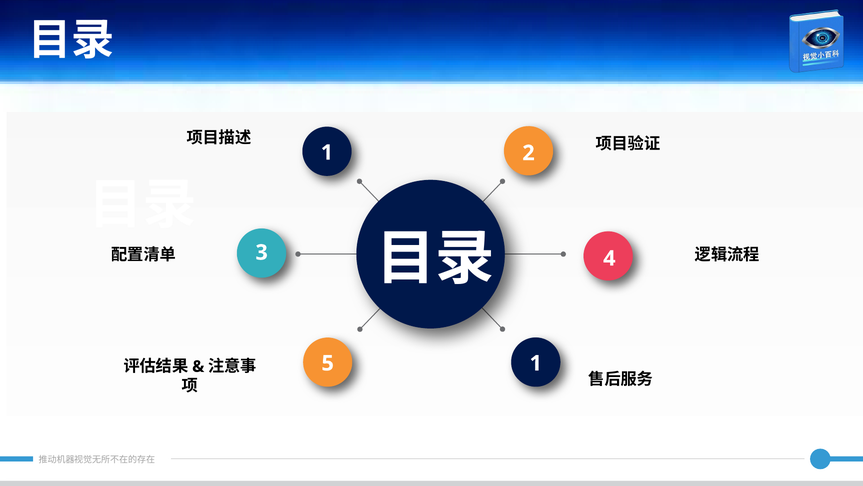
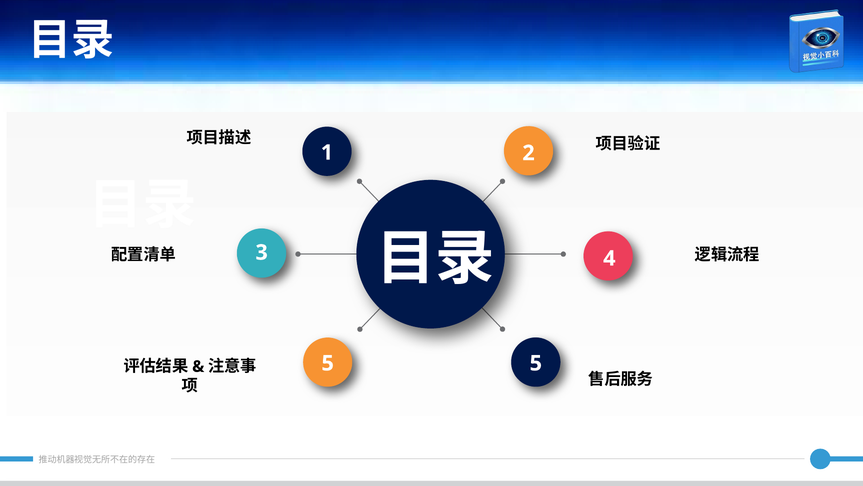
5 1: 1 -> 5
